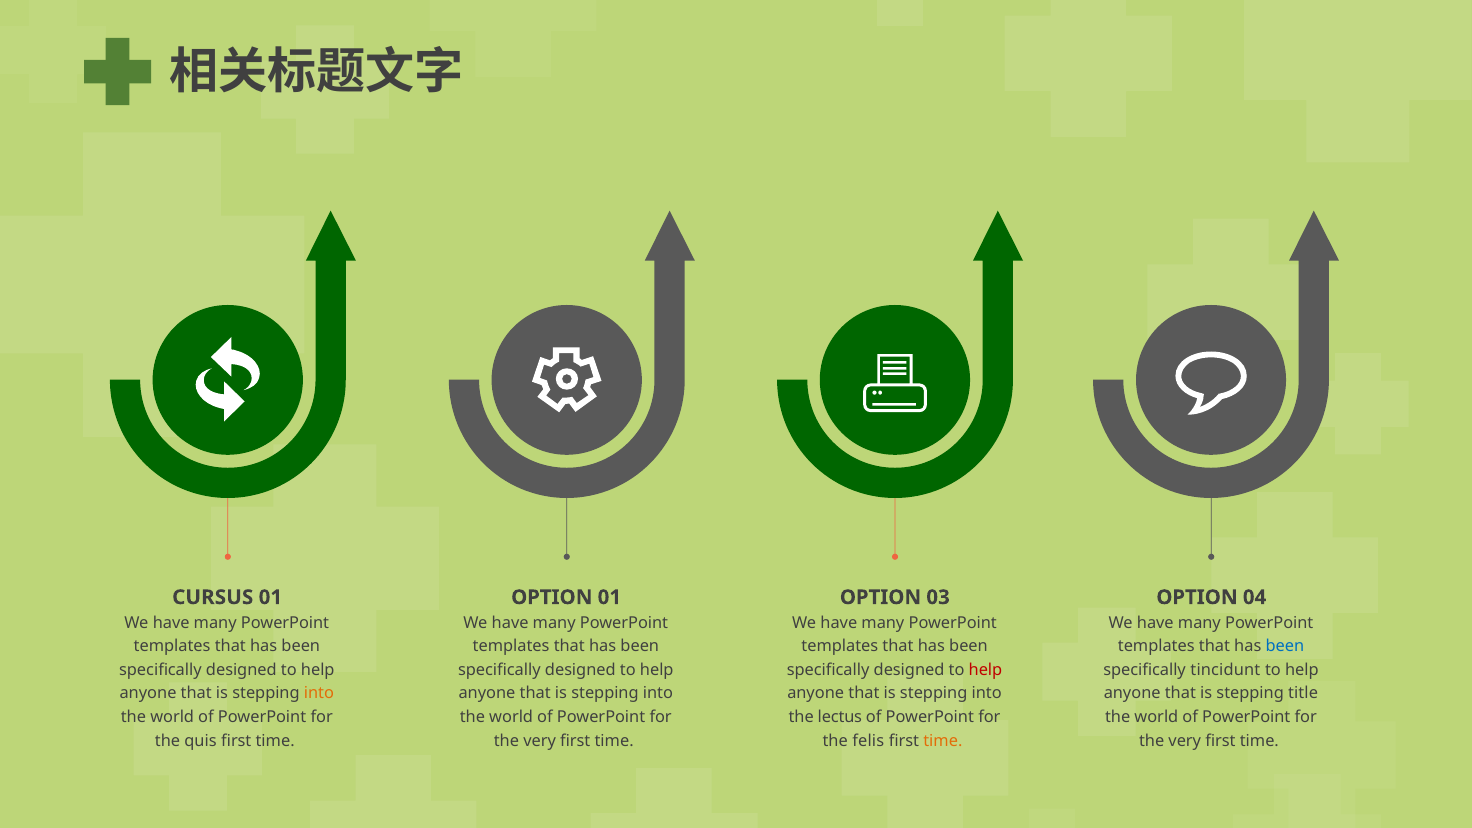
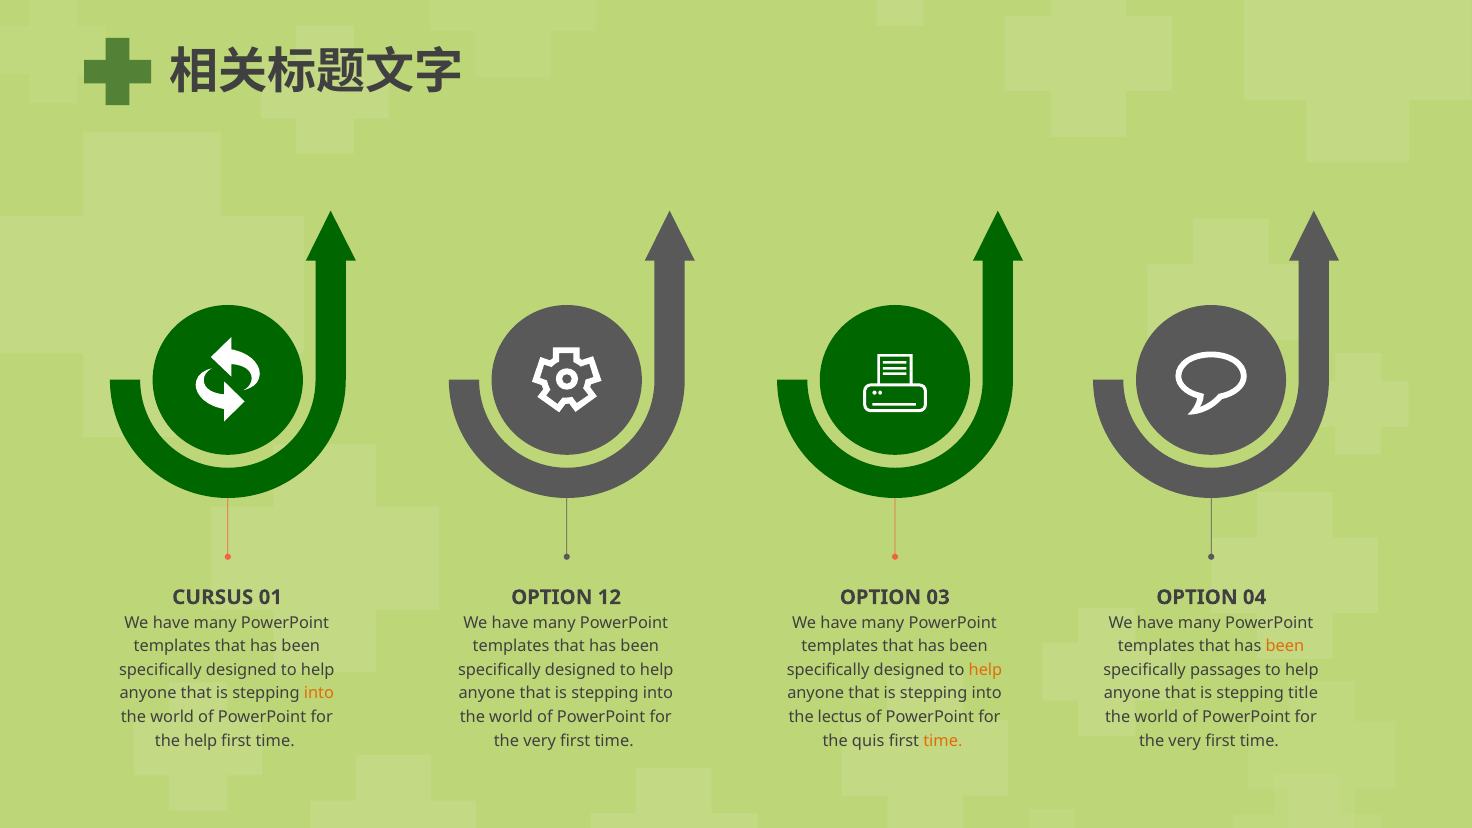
OPTION 01: 01 -> 12
been at (1285, 647) colour: blue -> orange
help at (985, 670) colour: red -> orange
tincidunt: tincidunt -> passages
the quis: quis -> help
felis: felis -> quis
